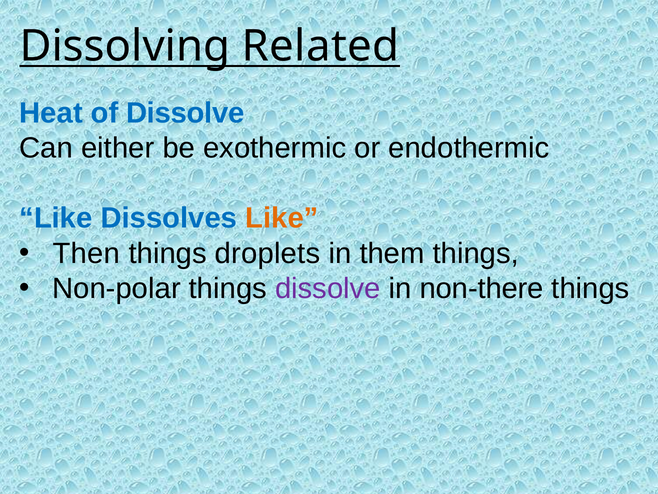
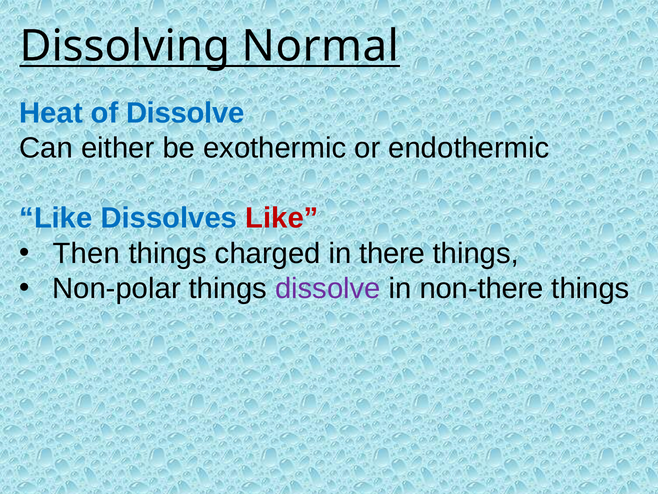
Related: Related -> Normal
Like at (282, 218) colour: orange -> red
droplets: droplets -> charged
them: them -> there
